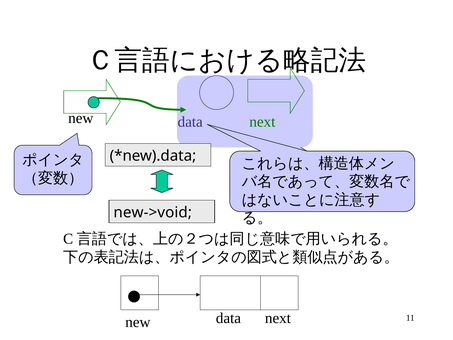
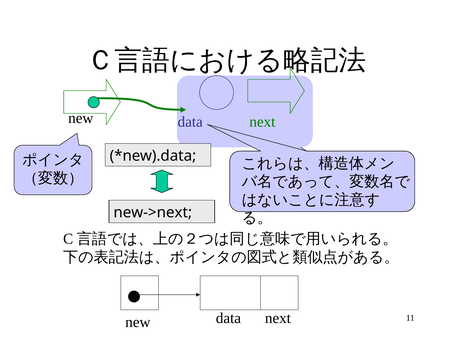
new->void: new->void -> new->next
